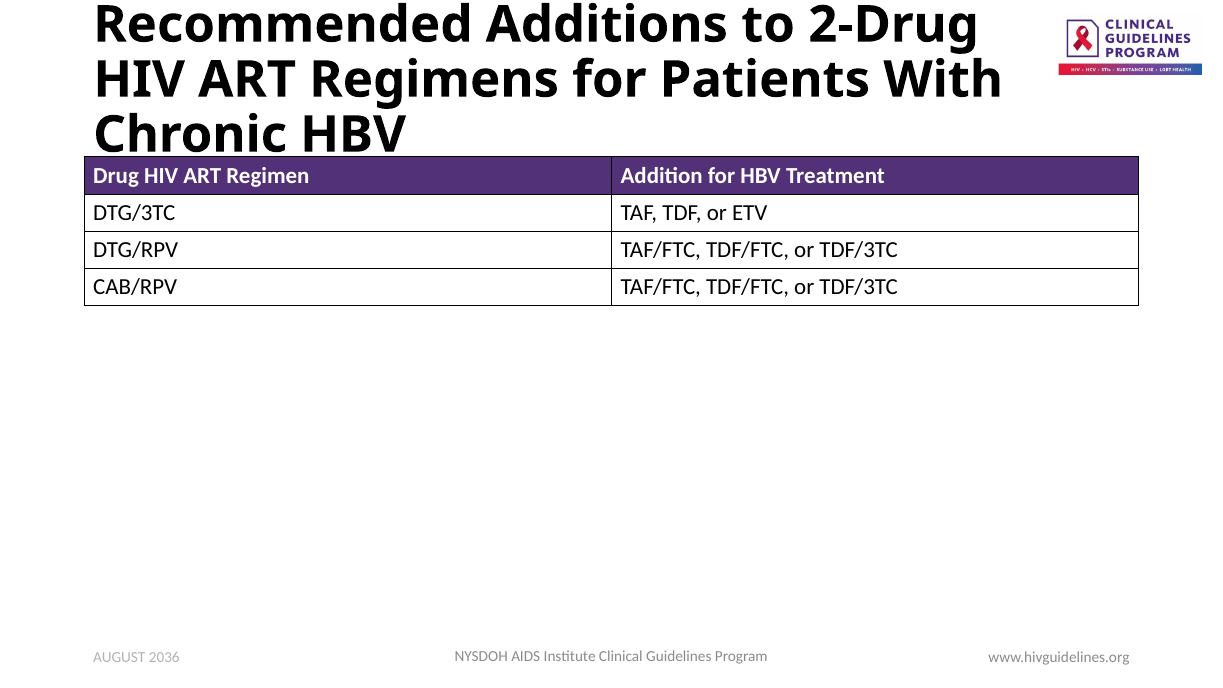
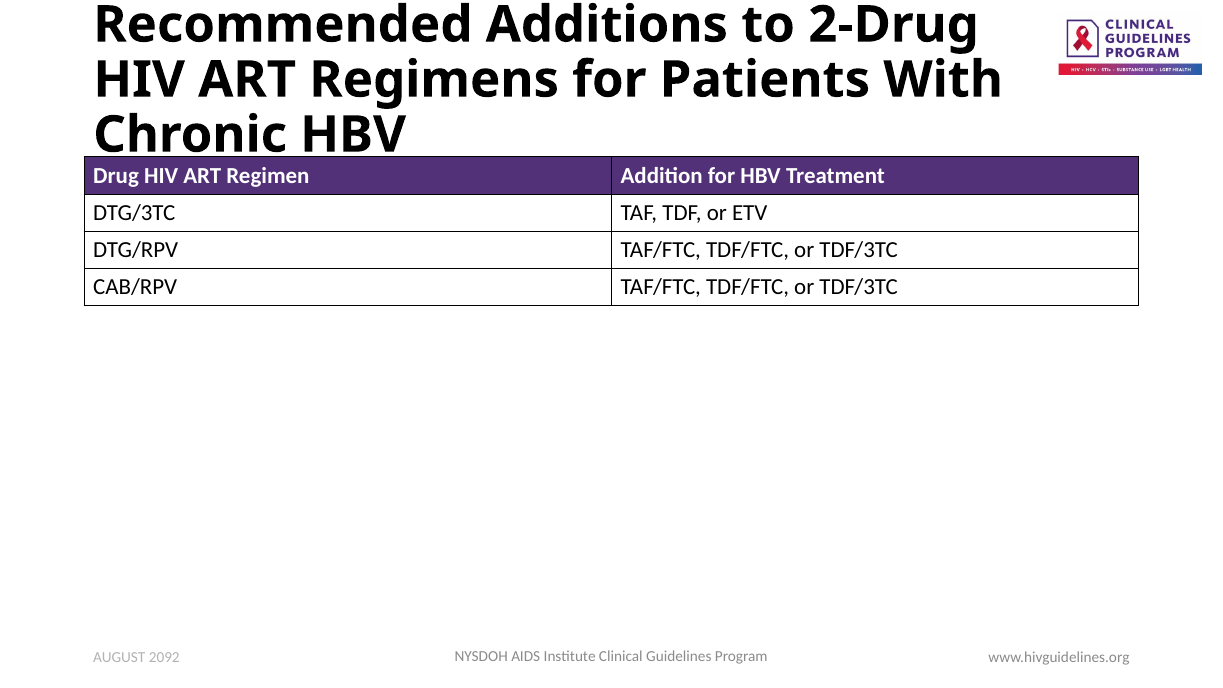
2036: 2036 -> 2092
